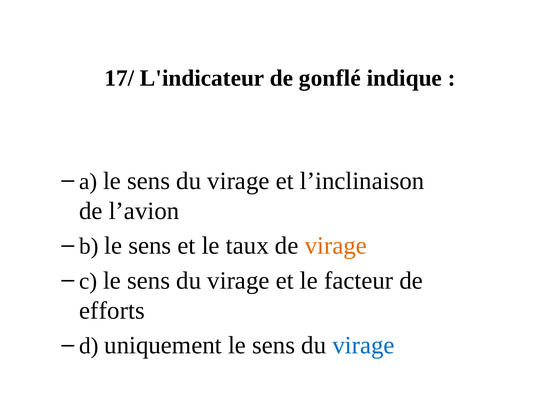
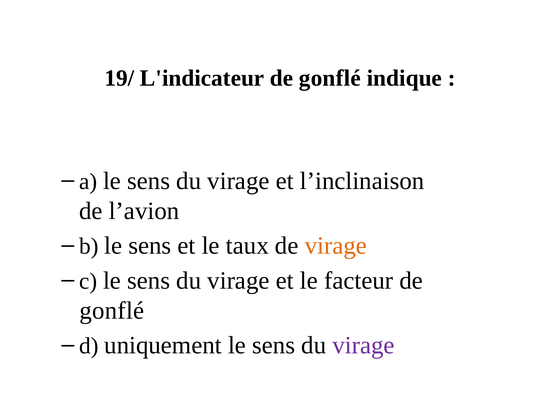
17/: 17/ -> 19/
efforts at (112, 311): efforts -> gonflé
virage at (363, 345) colour: blue -> purple
